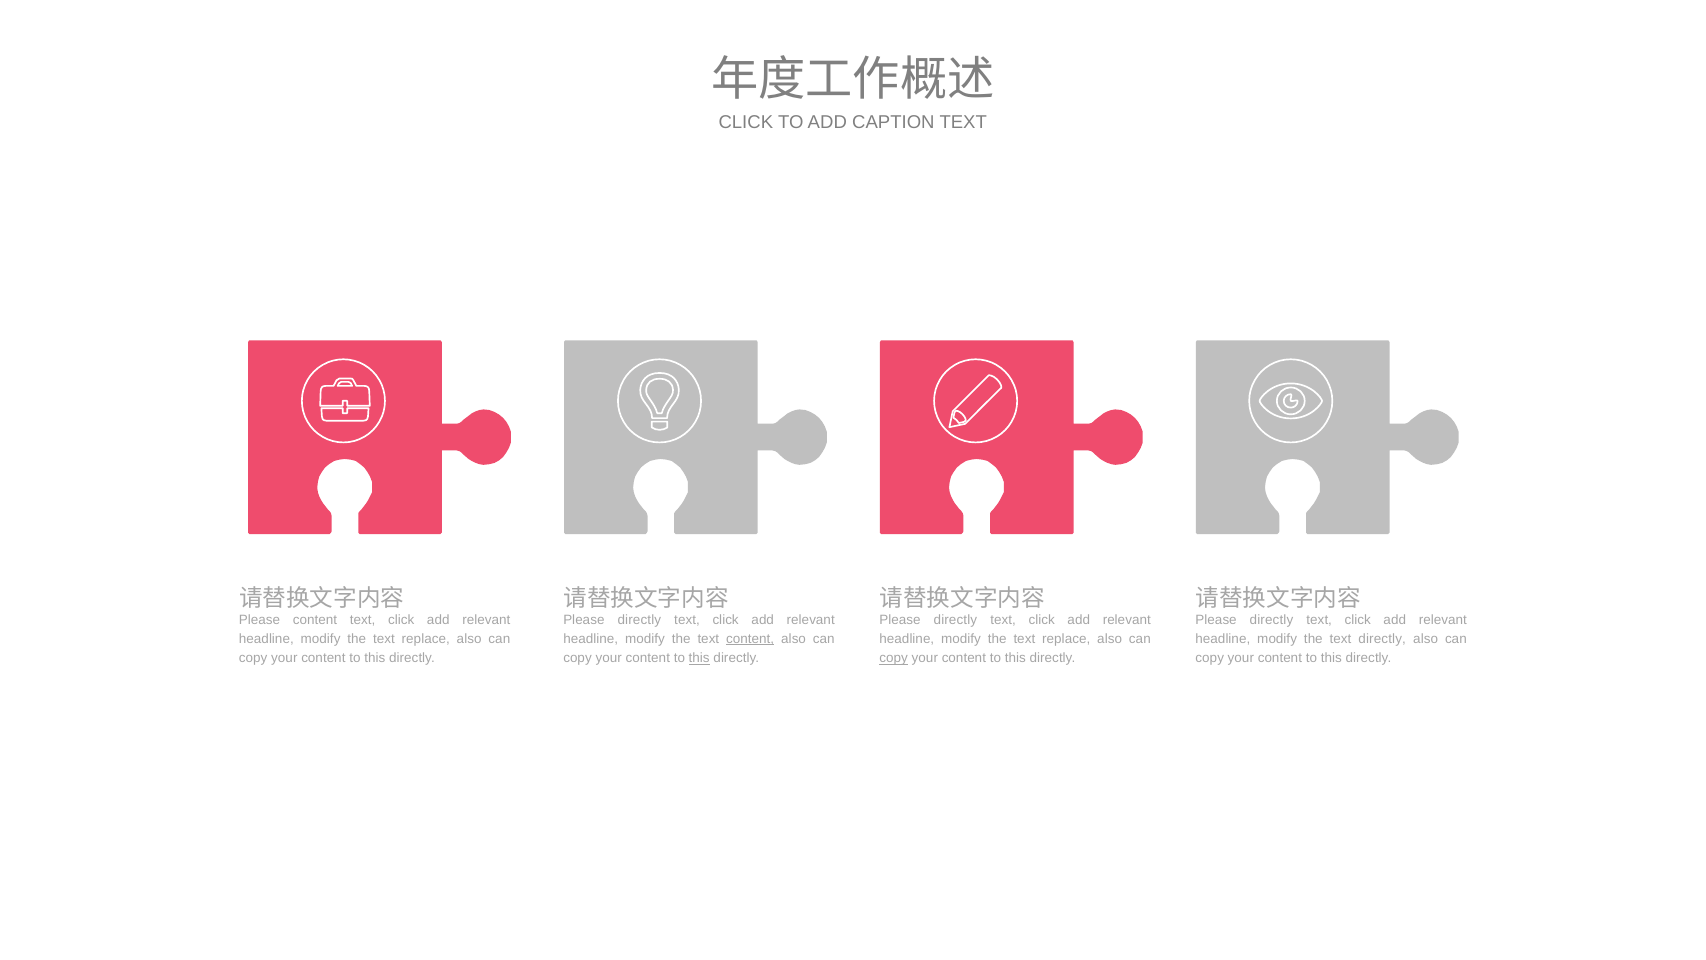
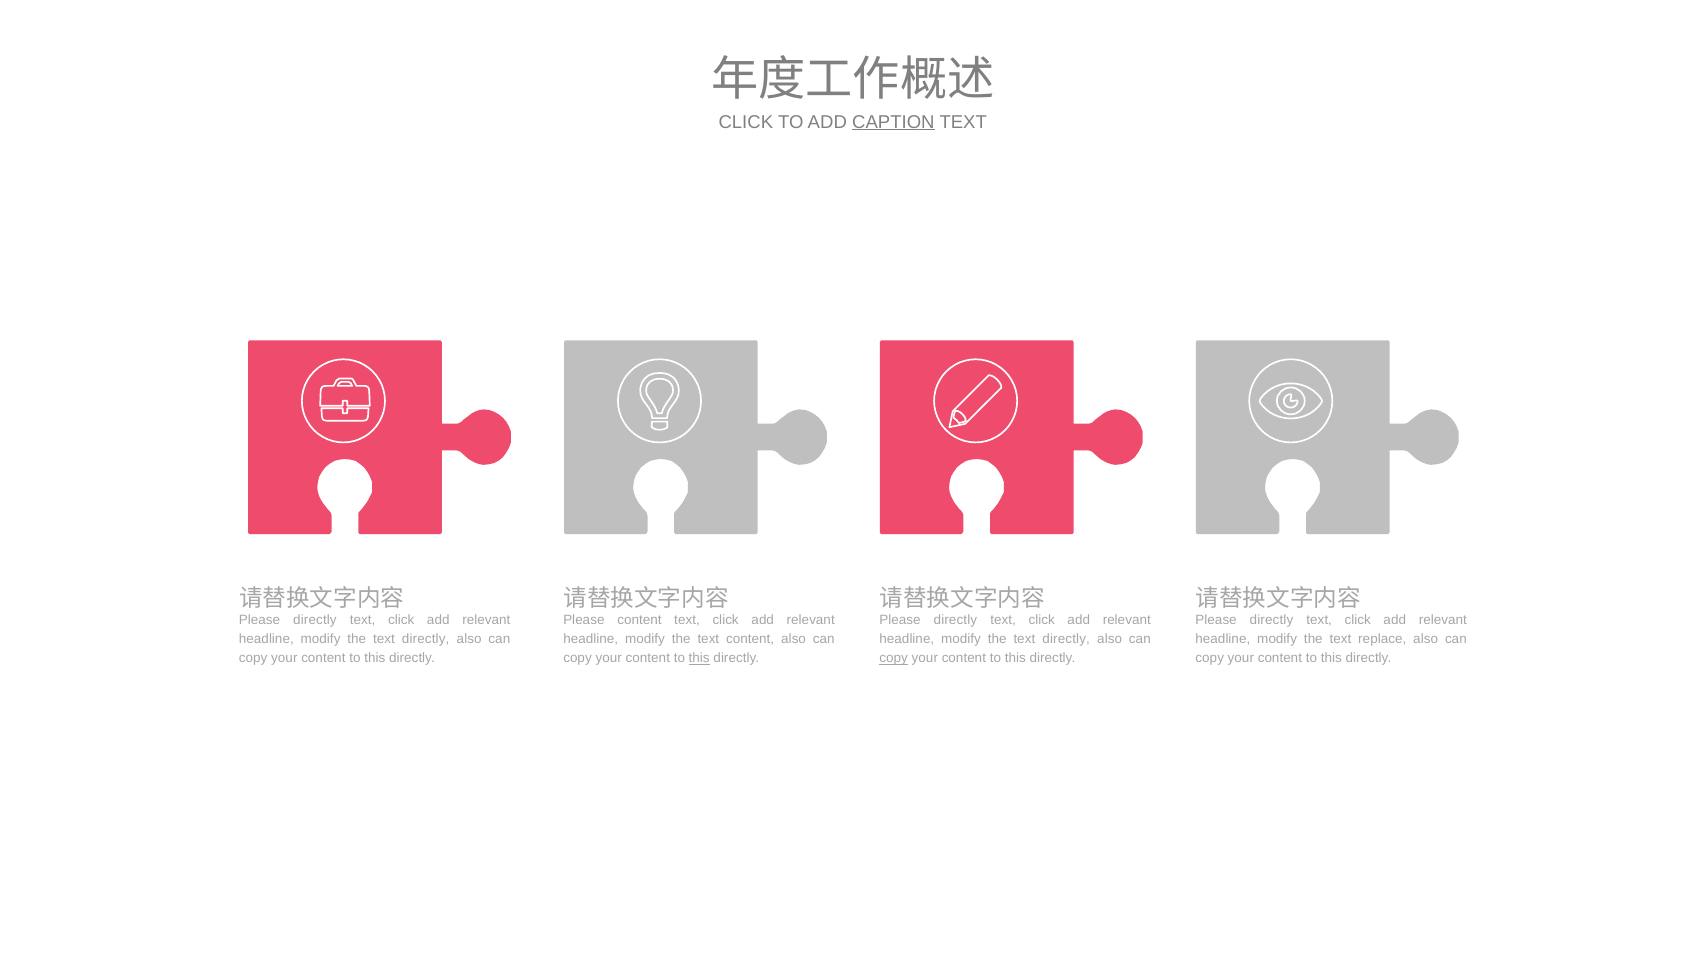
CAPTION underline: none -> present
content at (315, 619): content -> directly
directly at (639, 619): directly -> content
replace at (426, 639): replace -> directly
content at (750, 639) underline: present -> none
replace at (1066, 639): replace -> directly
text directly: directly -> replace
